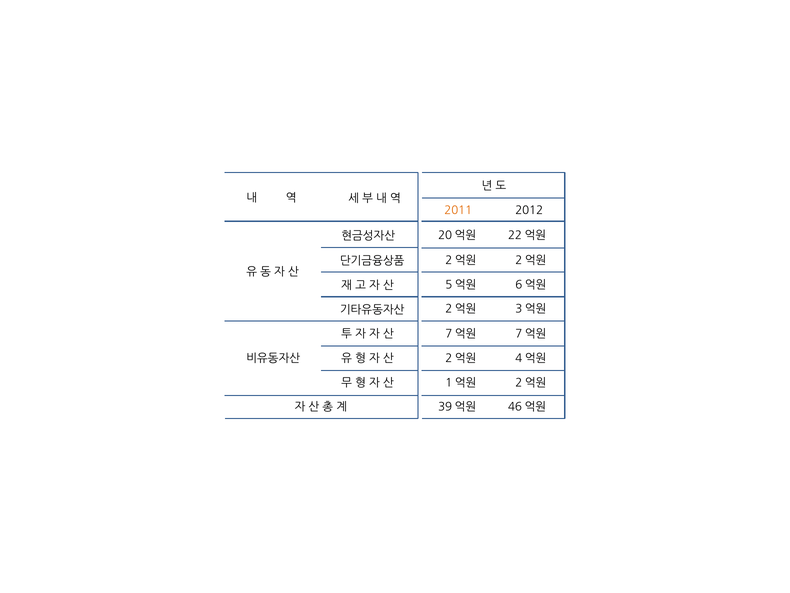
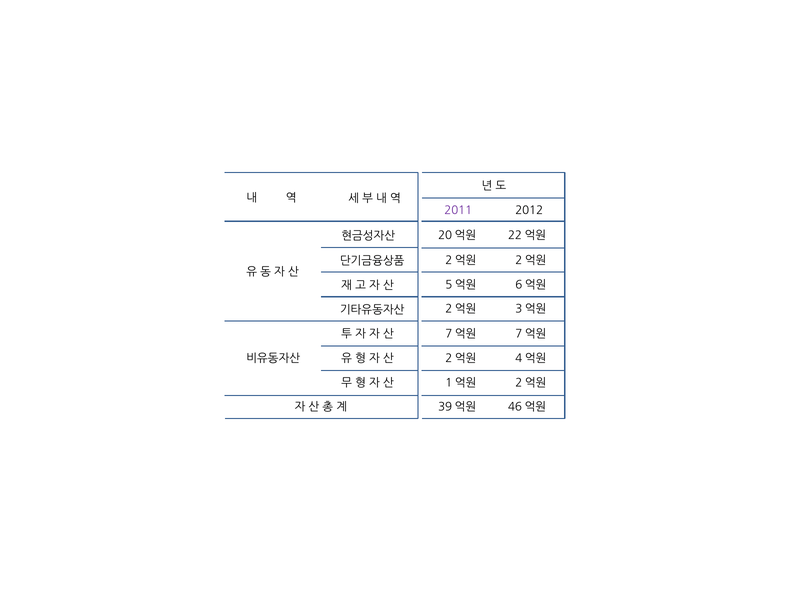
2011 colour: orange -> purple
